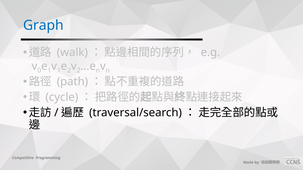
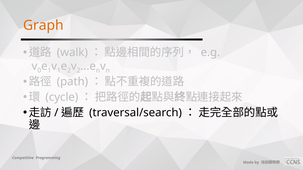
Graph colour: blue -> orange
